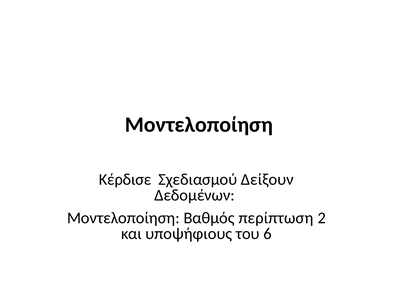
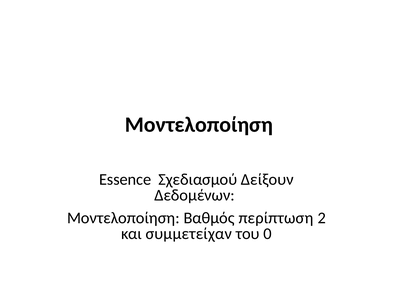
Κέρδισε: Κέρδισε -> Essence
υποψήφιους: υποψήφιους -> συμμετείχαν
6: 6 -> 0
